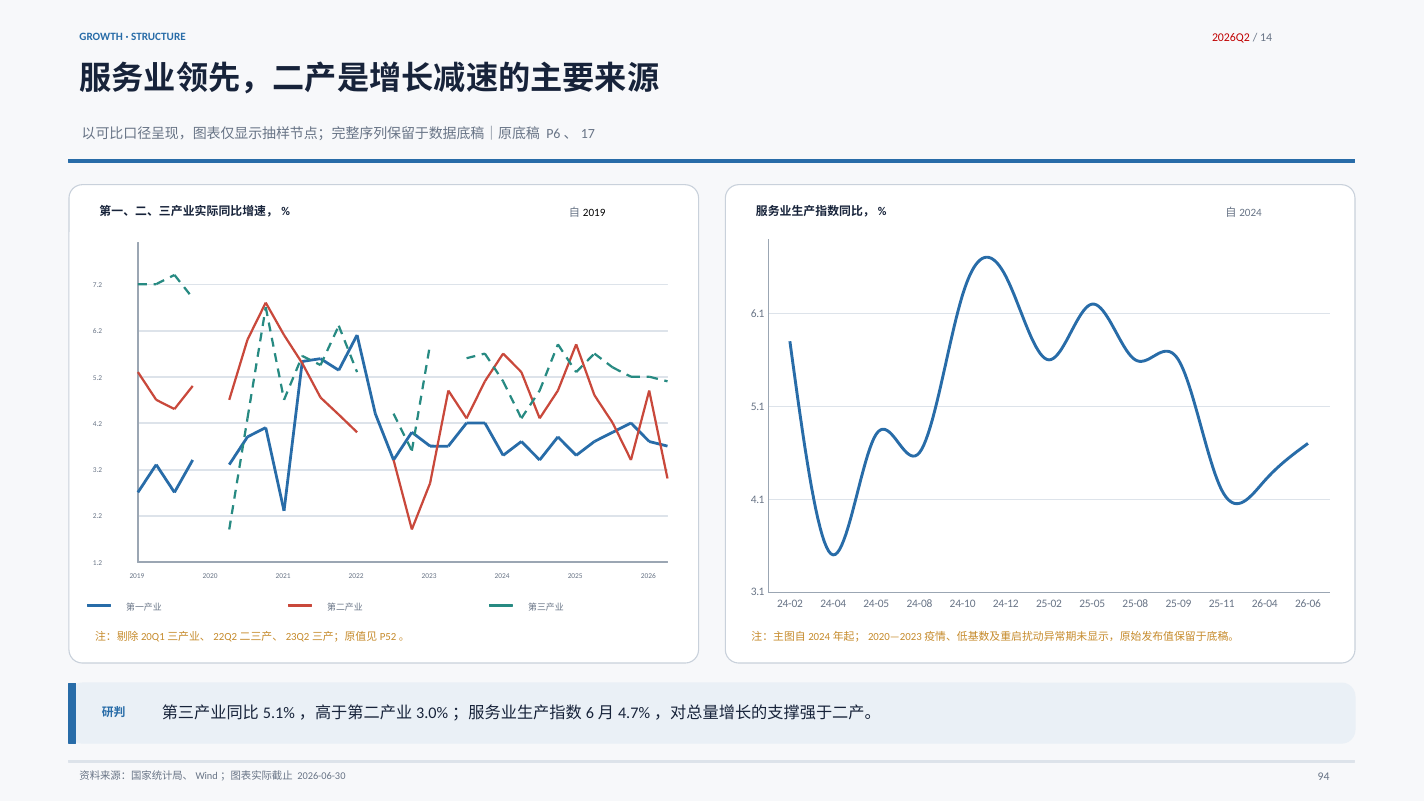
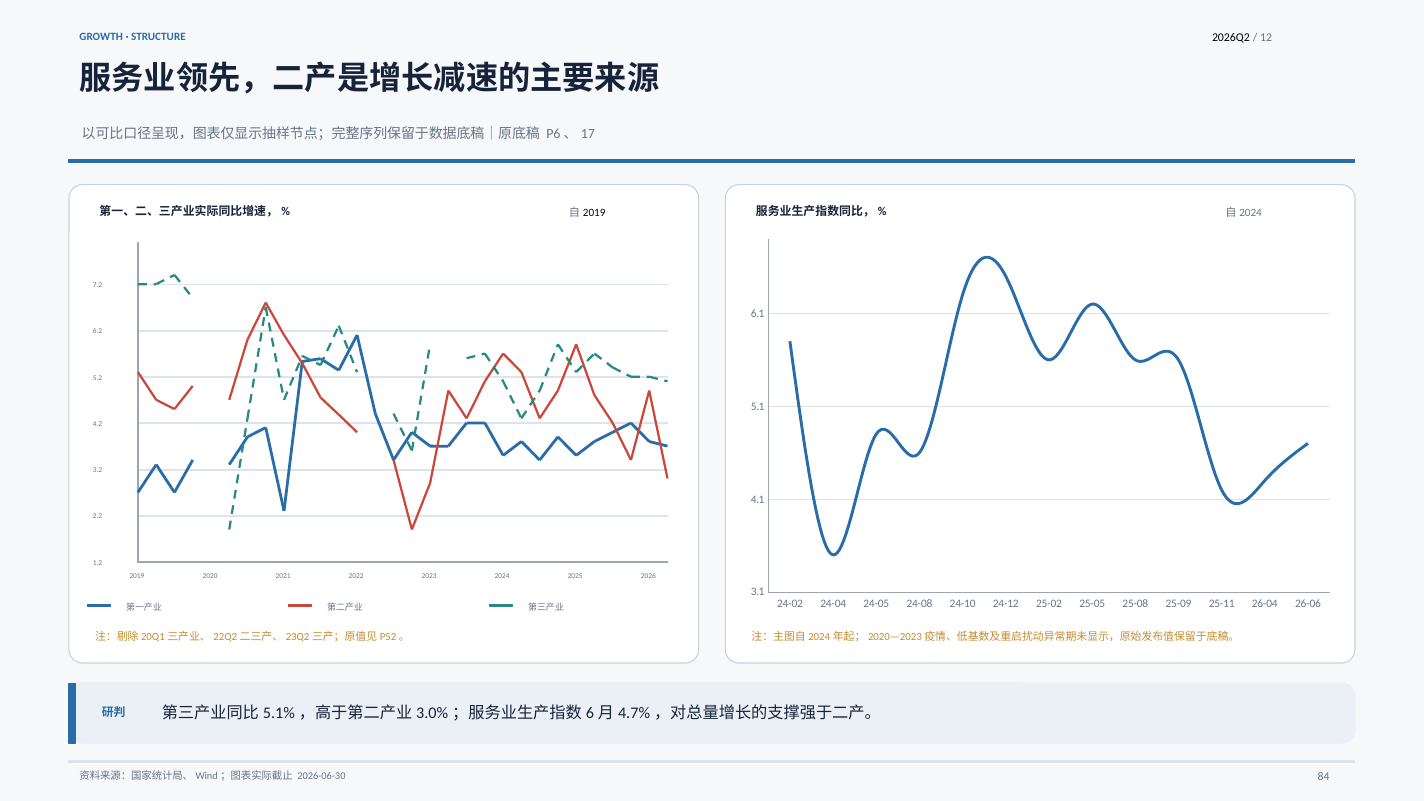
2026Q2 colour: red -> black
14: 14 -> 12
94: 94 -> 84
